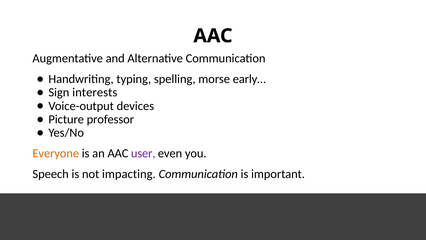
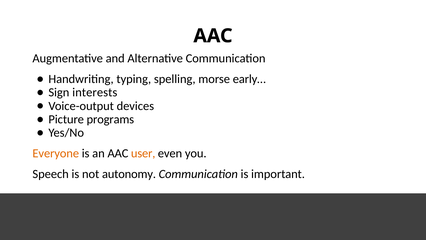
professor: professor -> programs
user colour: purple -> orange
impacting: impacting -> autonomy
